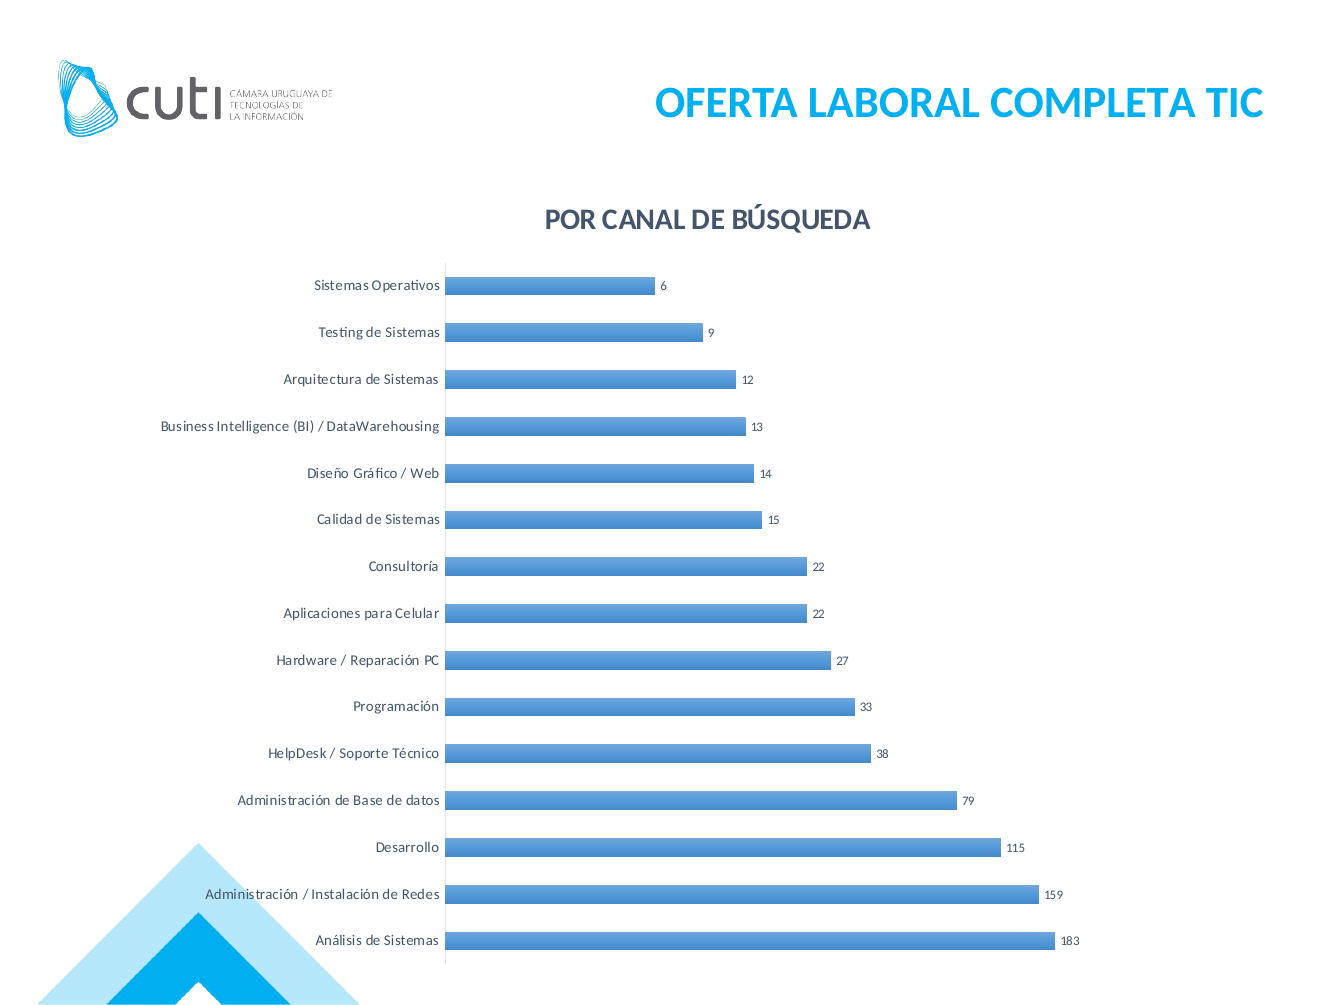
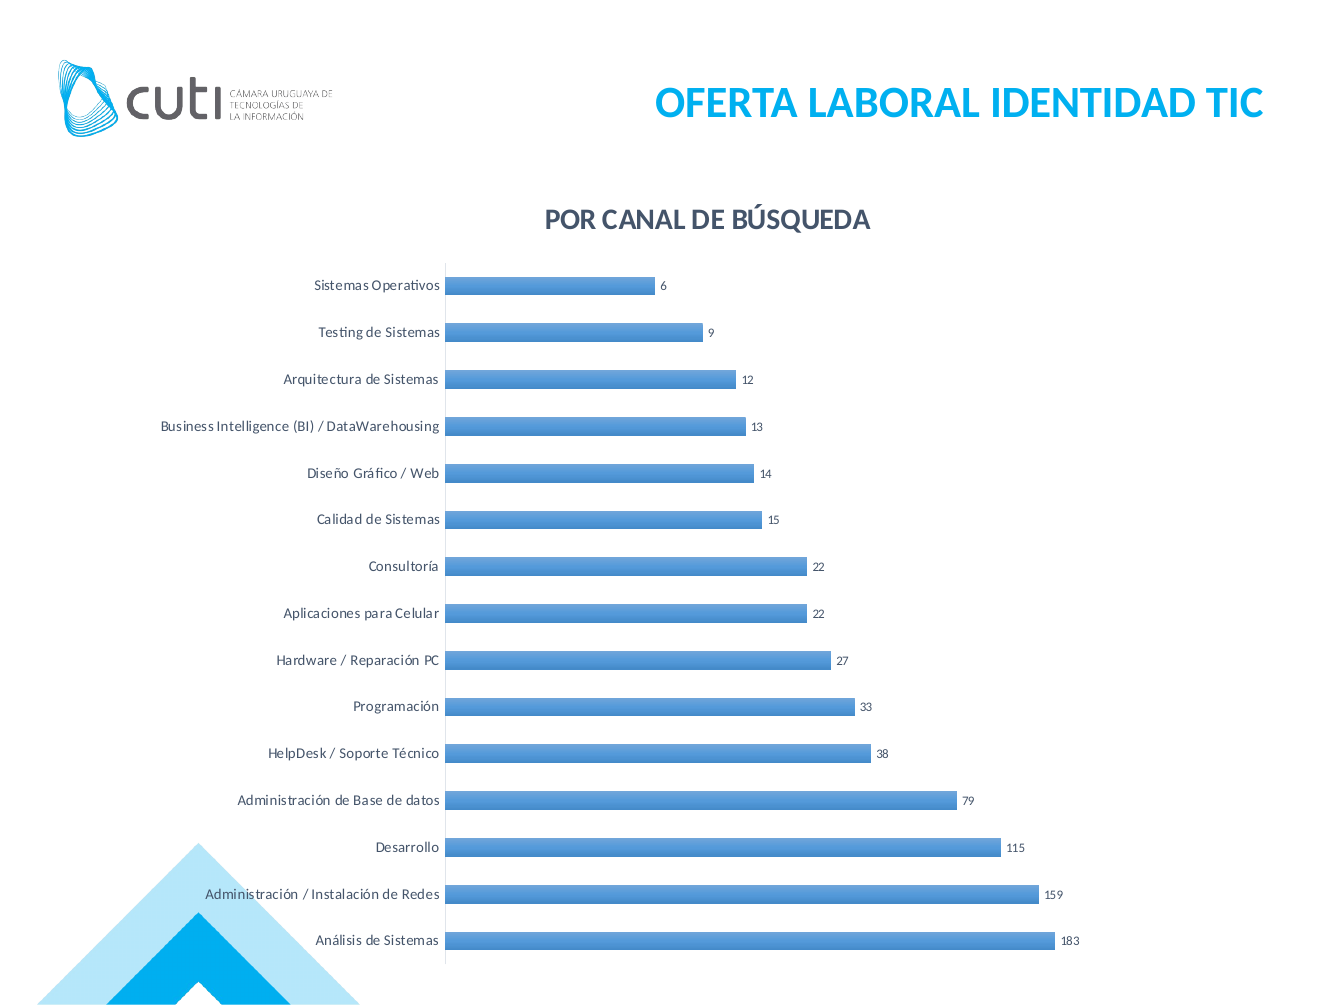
COMPLETA: COMPLETA -> IDENTIDAD
